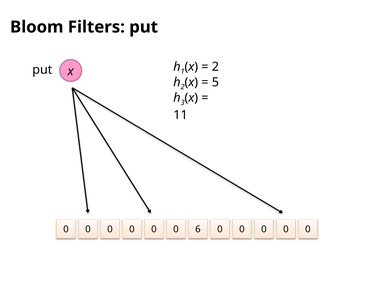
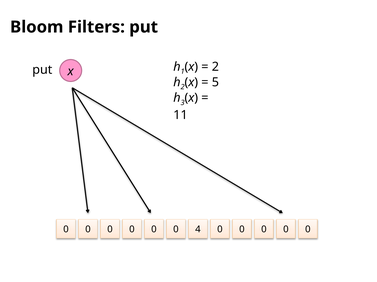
6: 6 -> 4
